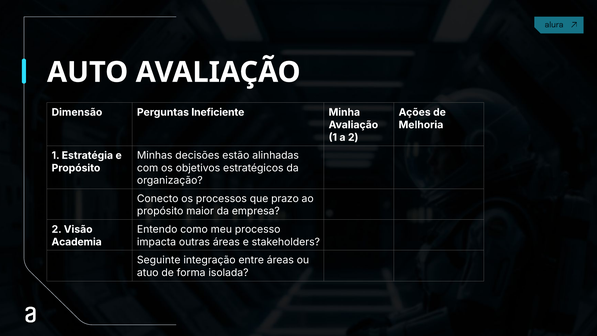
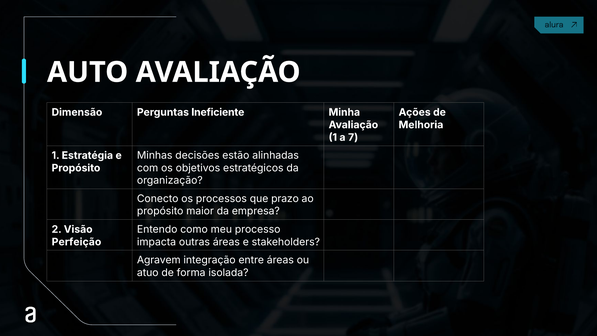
a 2: 2 -> 7
Academia: Academia -> Perfeição
Seguinte: Seguinte -> Agravem
